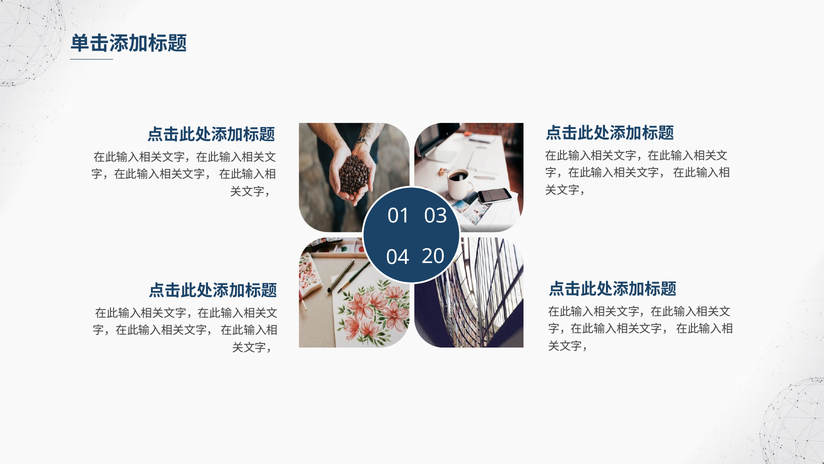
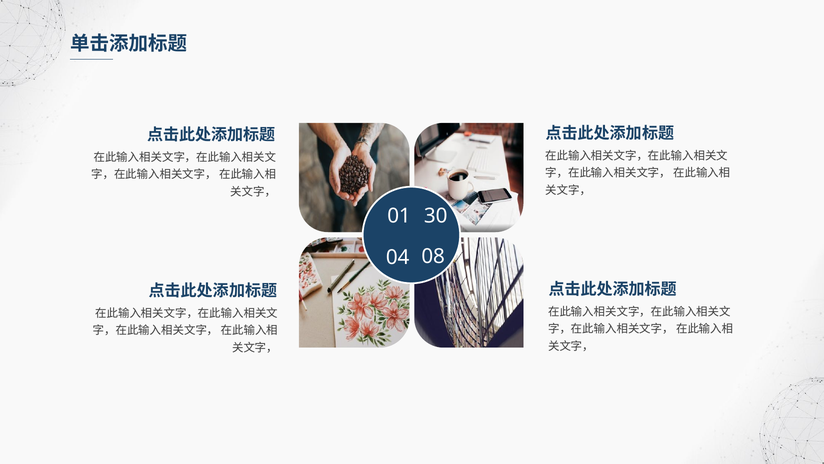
03: 03 -> 30
20: 20 -> 08
